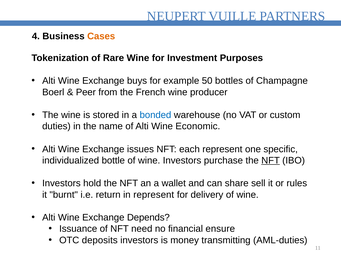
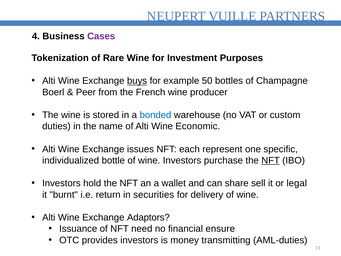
Cases colour: orange -> purple
buys underline: none -> present
rules: rules -> legal
in represent: represent -> securities
Depends: Depends -> Adaptors
deposits: deposits -> provides
